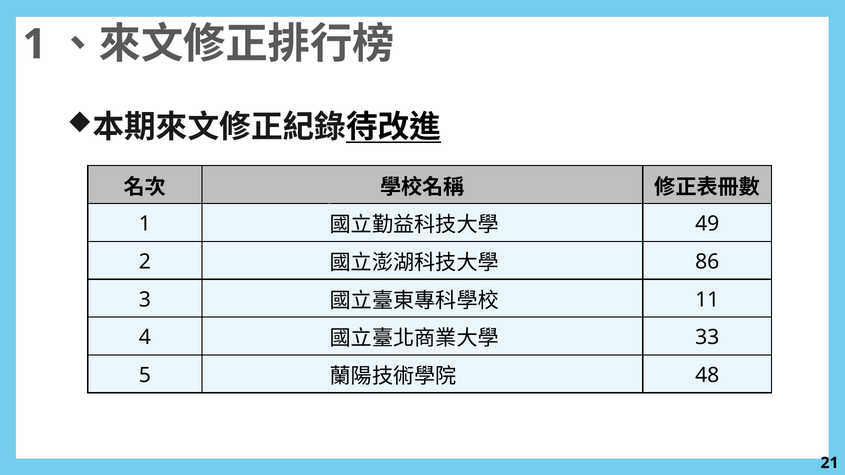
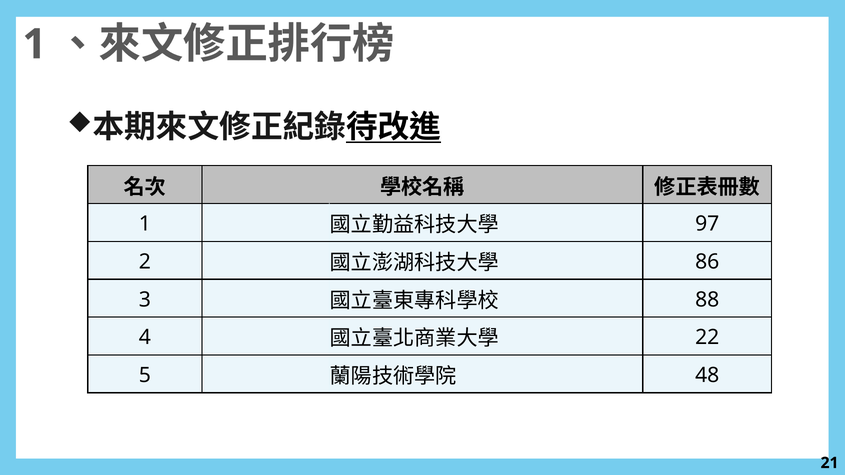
49: 49 -> 97
11: 11 -> 88
33: 33 -> 22
